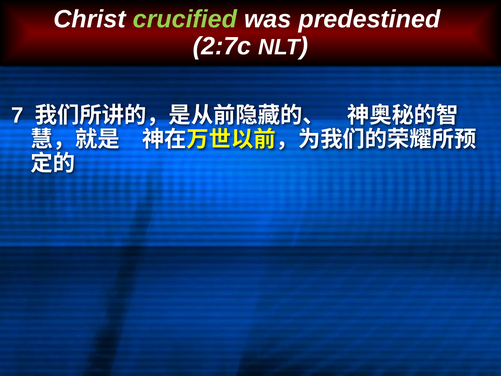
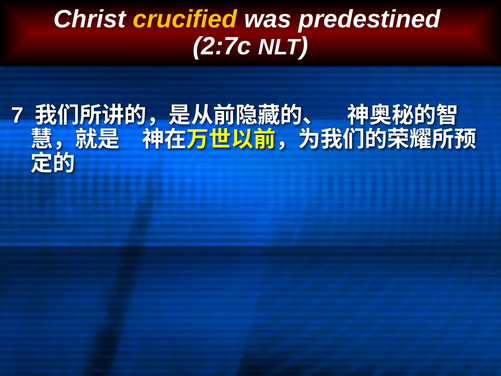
crucified colour: light green -> yellow
